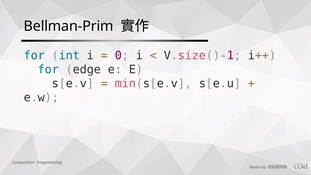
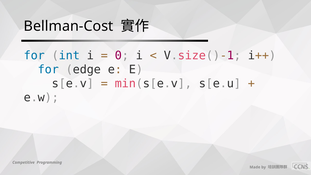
Bellman-Prim: Bellman-Prim -> Bellman-Cost
